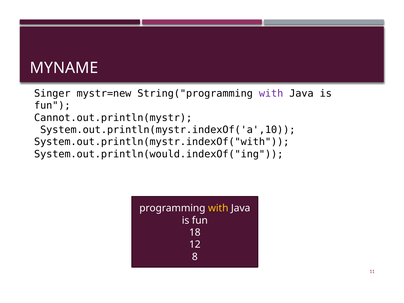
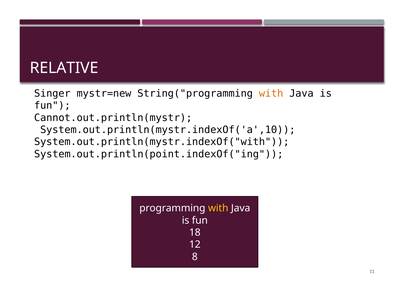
MYNAME: MYNAME -> RELATIVE
with at (271, 94) colour: purple -> orange
System.out.println(would.indexOf("ing: System.out.println(would.indexOf("ing -> System.out.println(point.indexOf("ing
